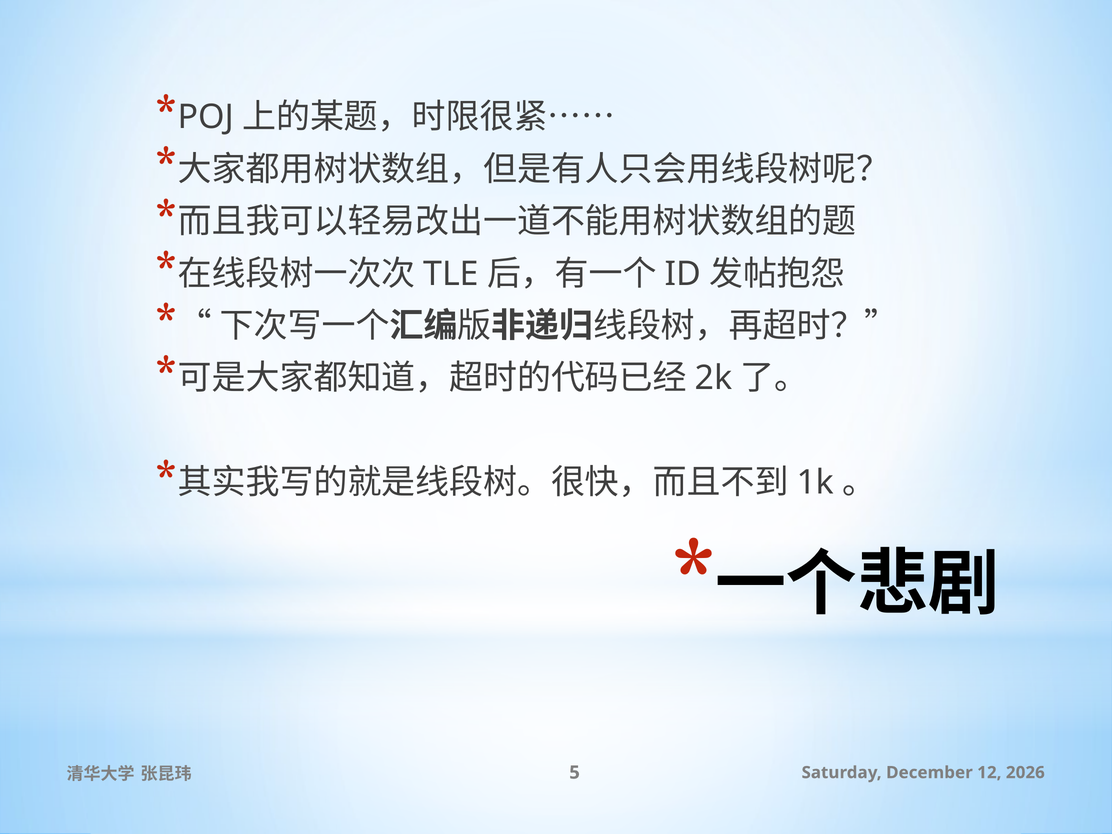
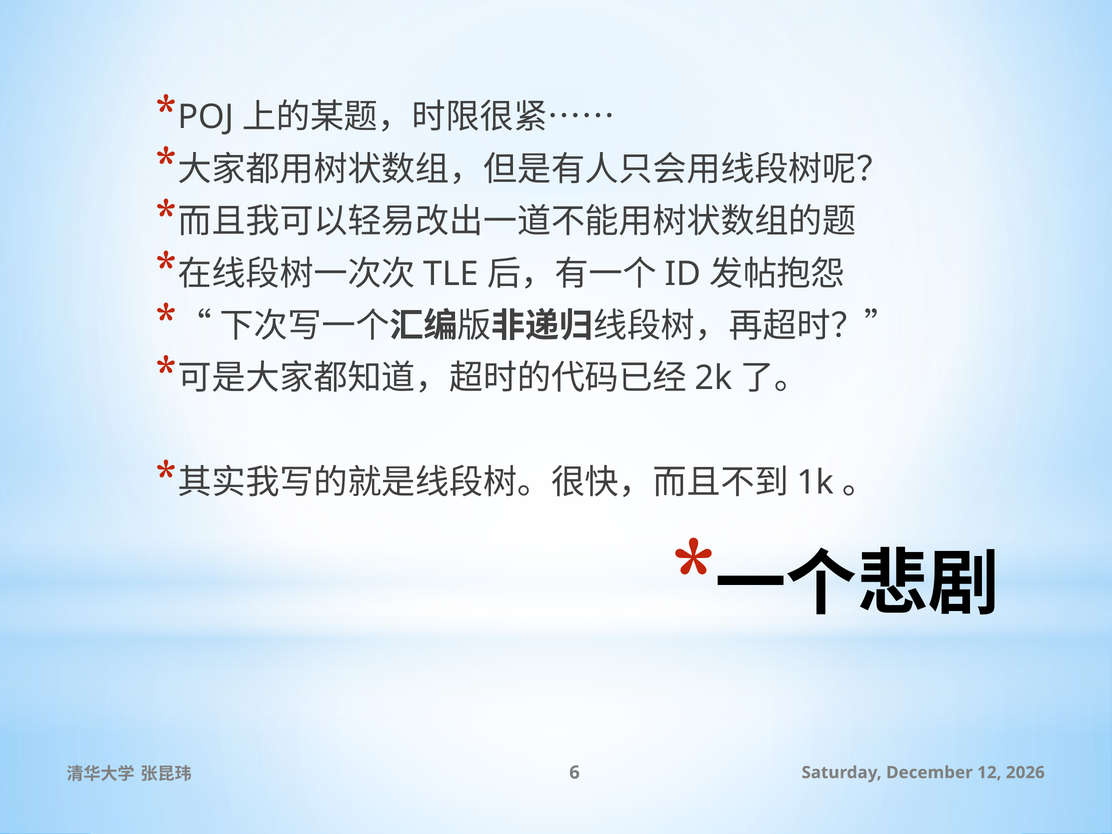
5: 5 -> 6
